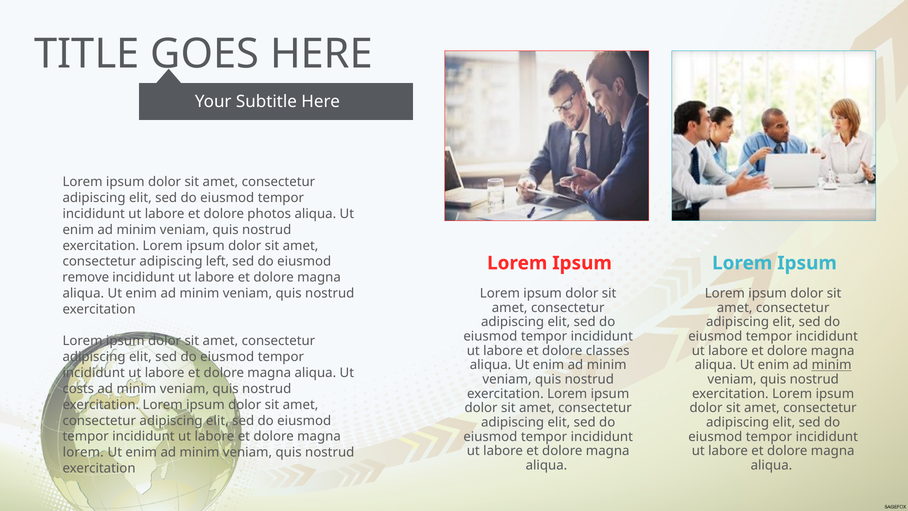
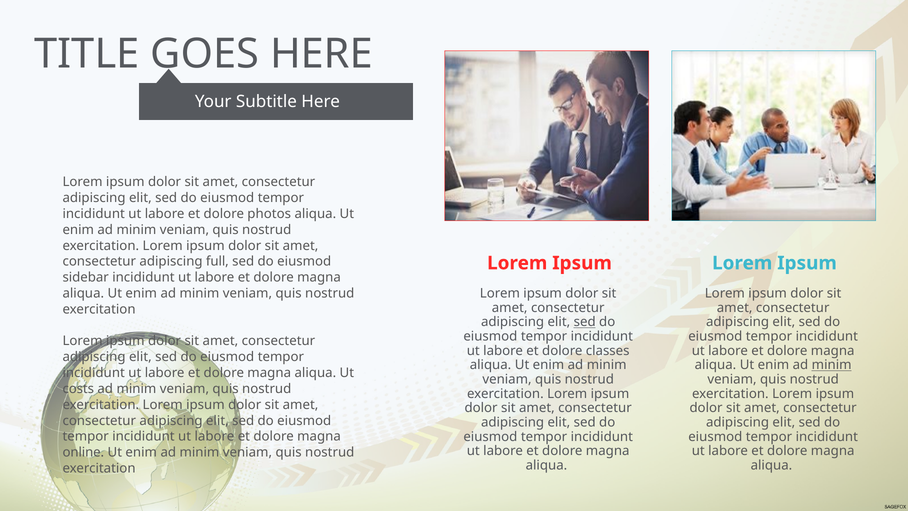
left: left -> full
remove: remove -> sidebar
sed at (585, 322) underline: none -> present
lorem at (83, 452): lorem -> online
